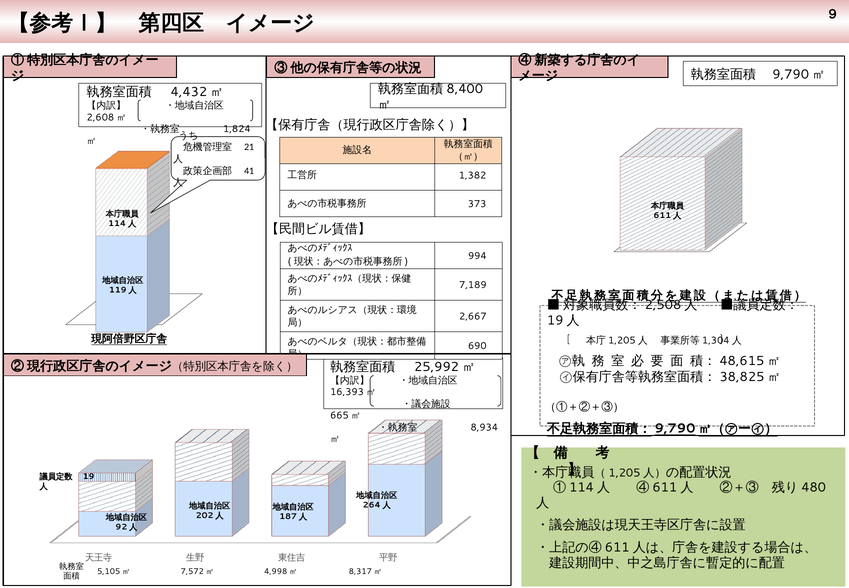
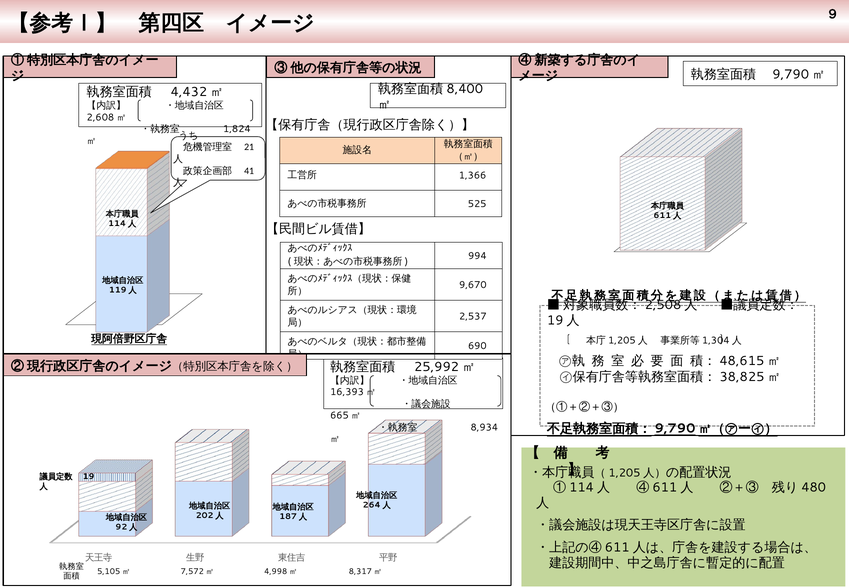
1,382: 1,382 -> 1,366
373: 373 -> 525
7,189: 7,189 -> 9,670
2,667: 2,667 -> 2,537
